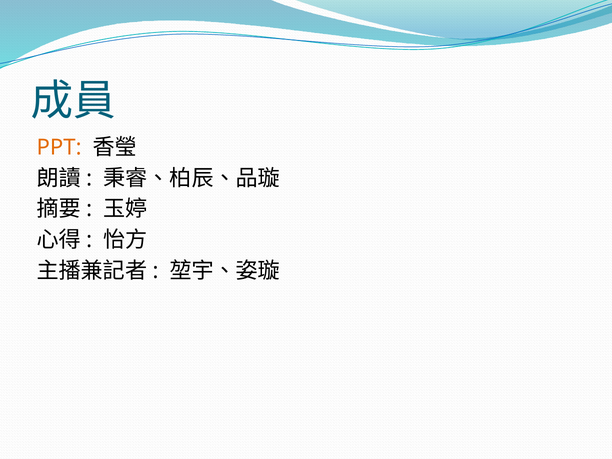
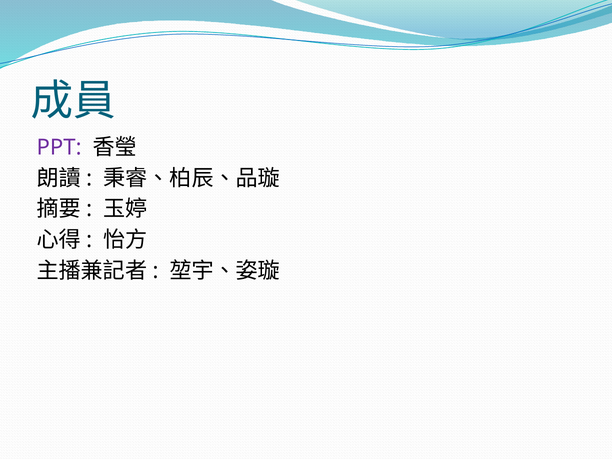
PPT colour: orange -> purple
